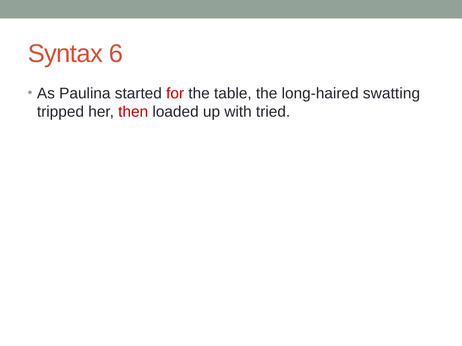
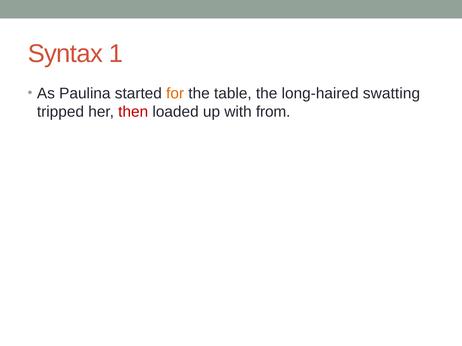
6: 6 -> 1
for colour: red -> orange
tried: tried -> from
